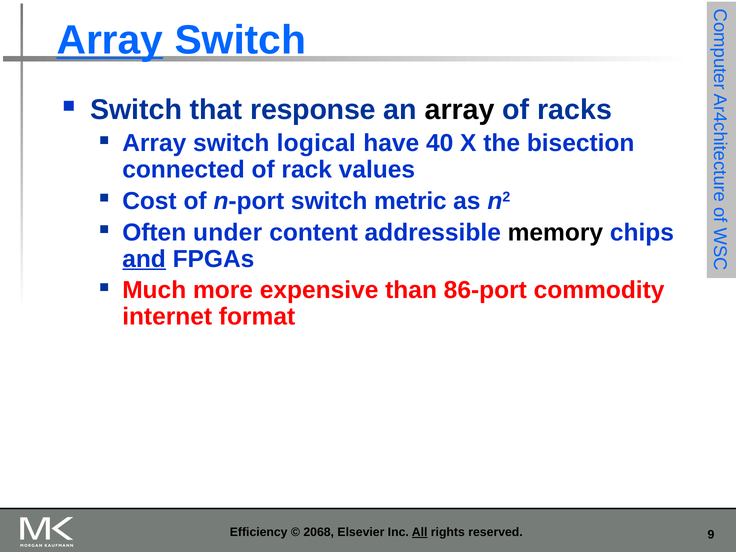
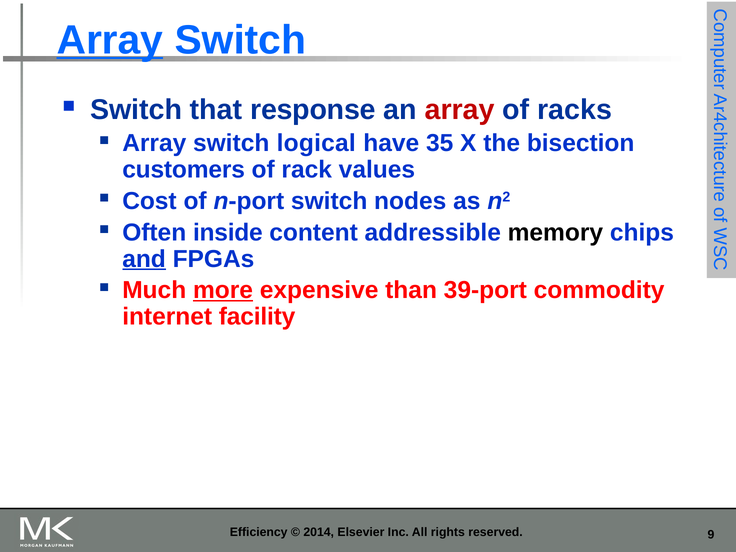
array at (460, 110) colour: black -> red
40: 40 -> 35
connected: connected -> customers
metric: metric -> nodes
under: under -> inside
more underline: none -> present
86-port: 86-port -> 39-port
format: format -> facility
2068: 2068 -> 2014
All underline: present -> none
